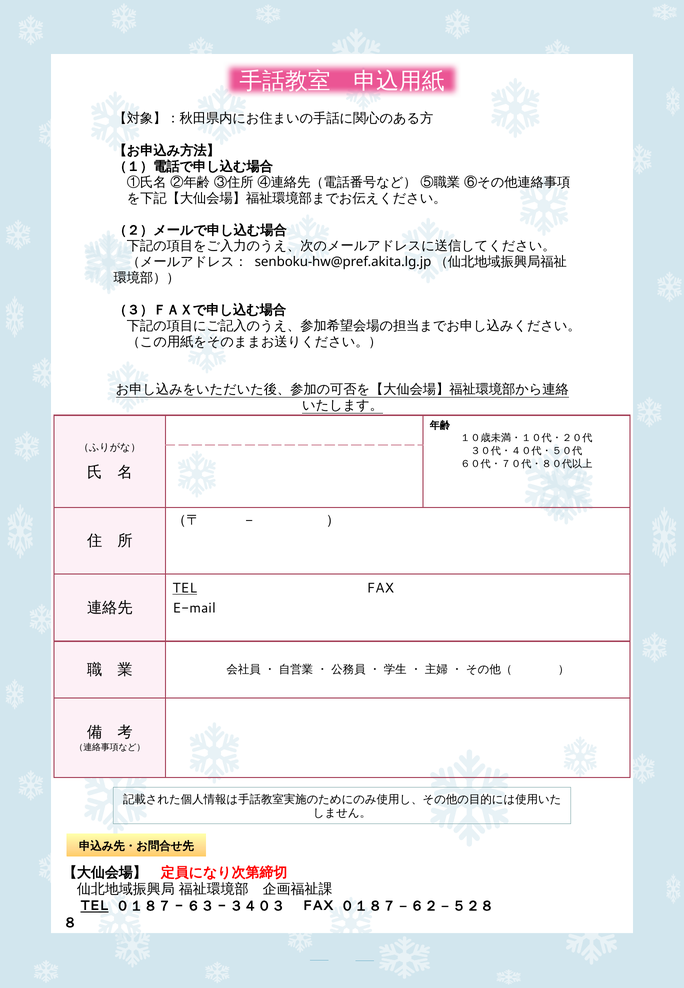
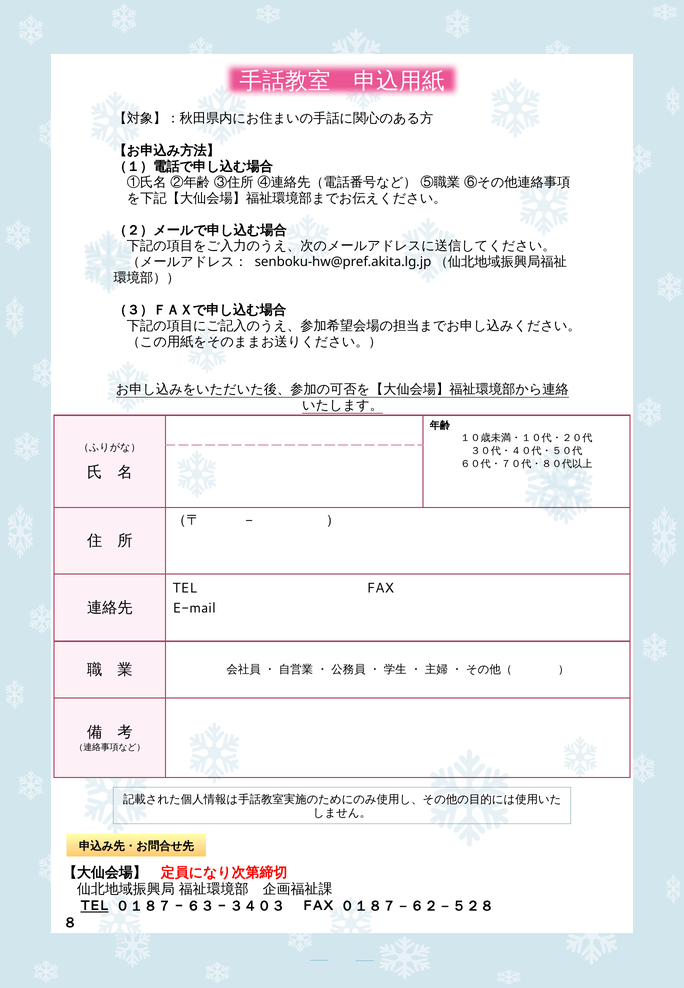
TEL at (185, 588) underline: present -> none
